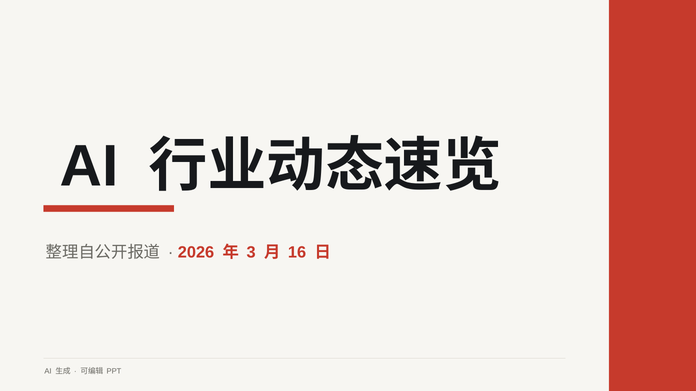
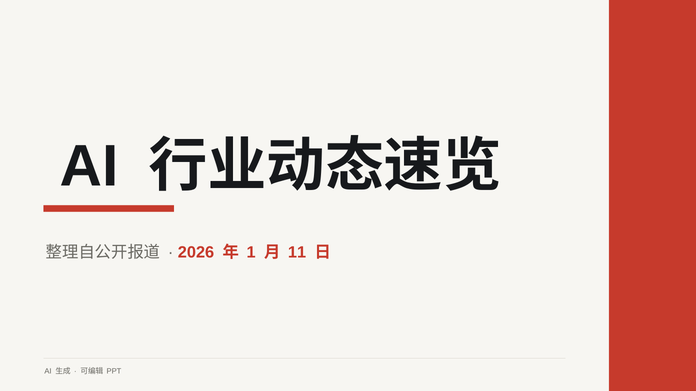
3: 3 -> 1
16: 16 -> 11
